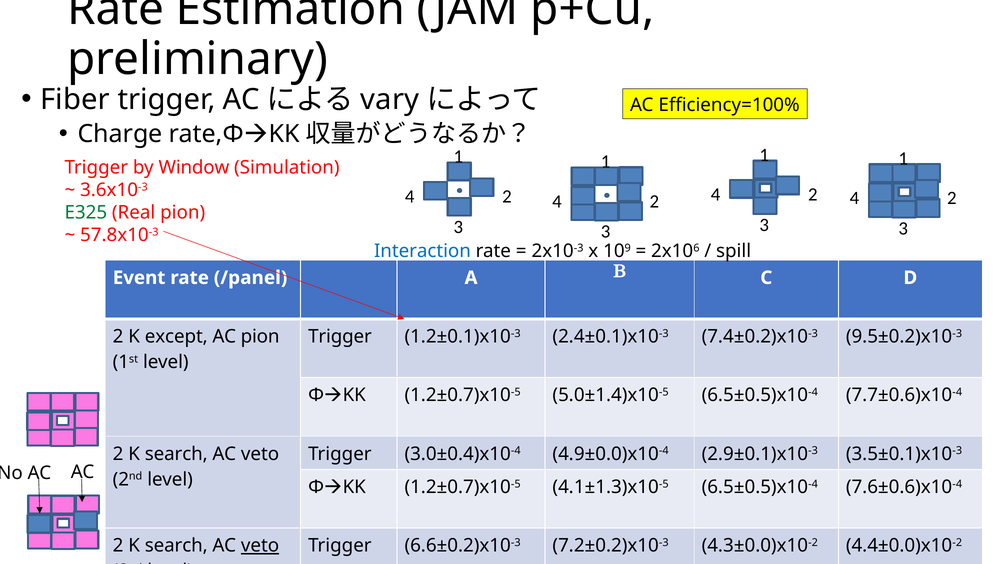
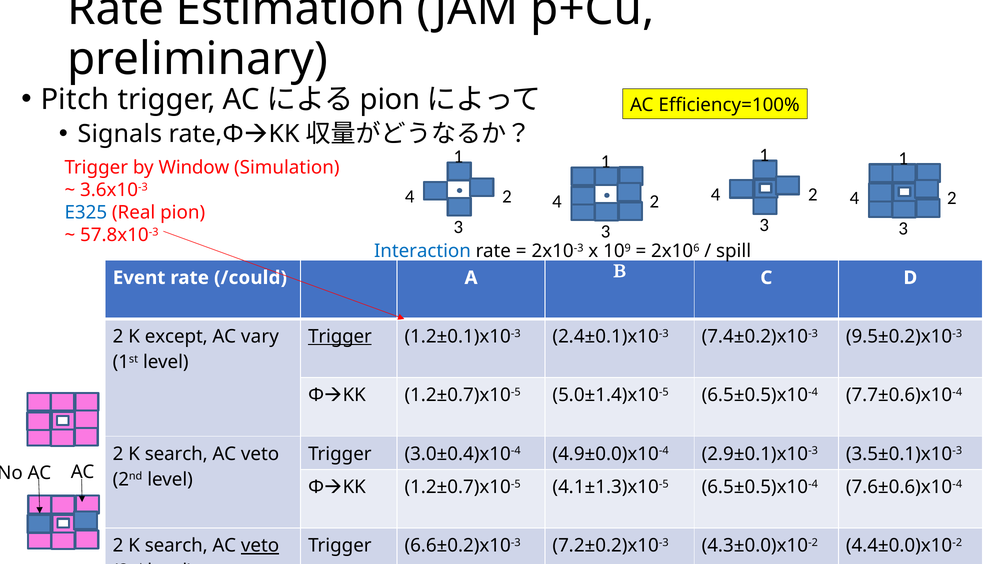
Fiber: Fiber -> Pitch
vary at (390, 99): vary -> pion
Charge: Charge -> Signals
E325 colour: green -> blue
/panel: /panel -> /could
AC pion: pion -> vary
Trigger at (340, 336) underline: none -> present
